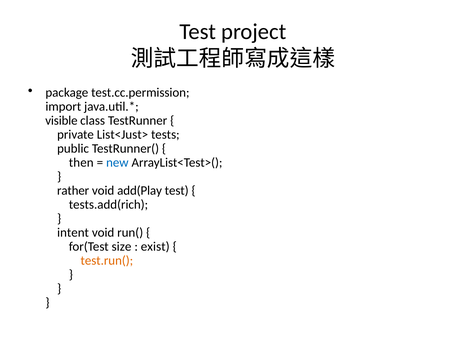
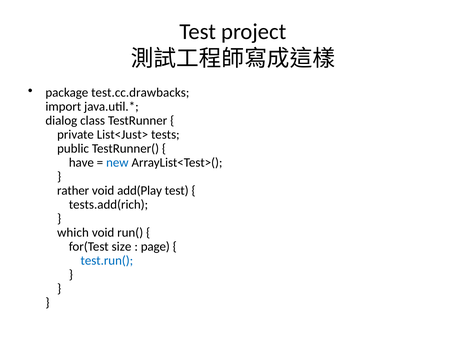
test.cc.permission: test.cc.permission -> test.cc.drawbacks
visible: visible -> dialog
then: then -> have
intent: intent -> which
exist: exist -> page
test.run( colour: orange -> blue
